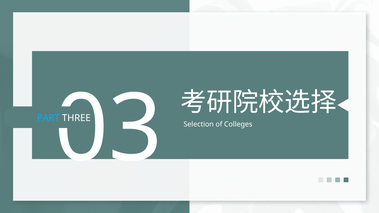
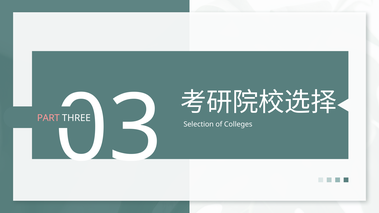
PART colour: light blue -> pink
